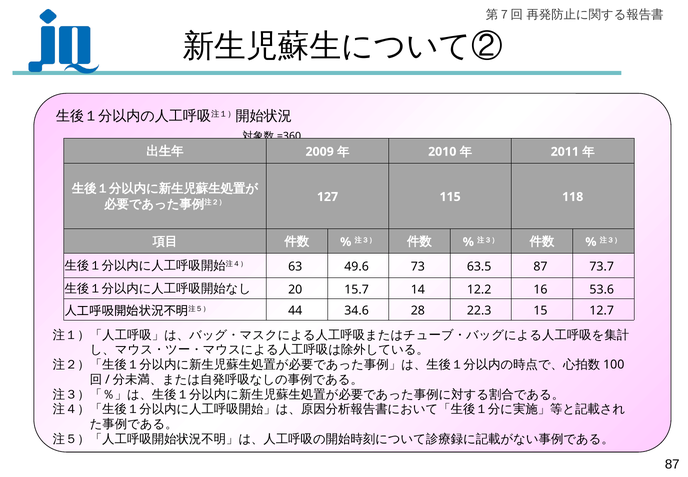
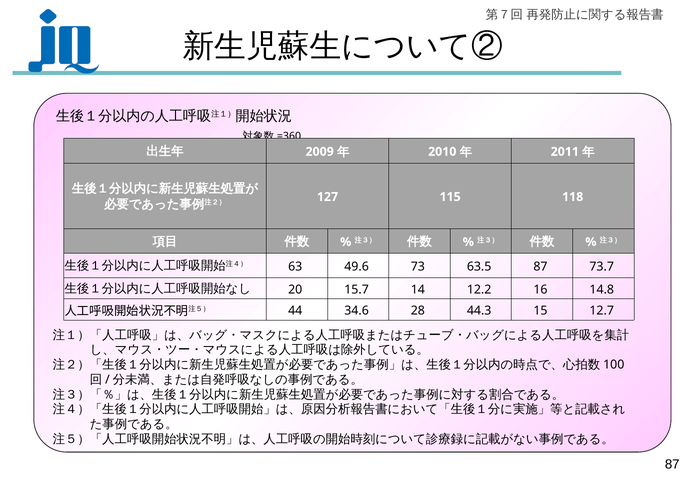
53.6: 53.6 -> 14.8
22.3: 22.3 -> 44.3
